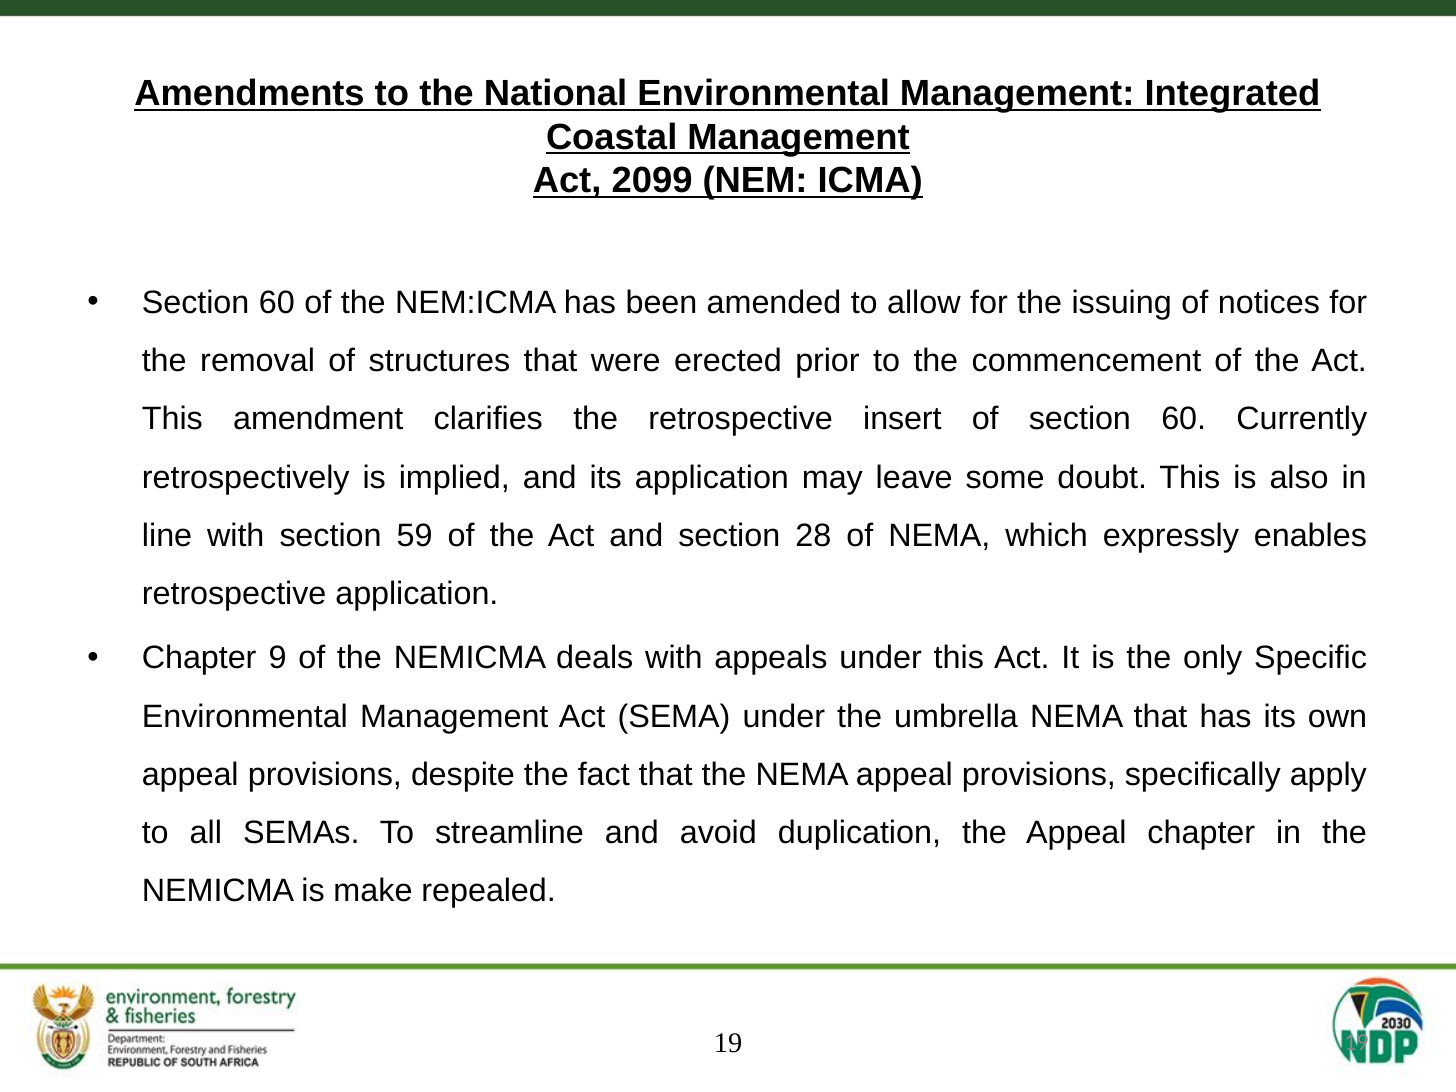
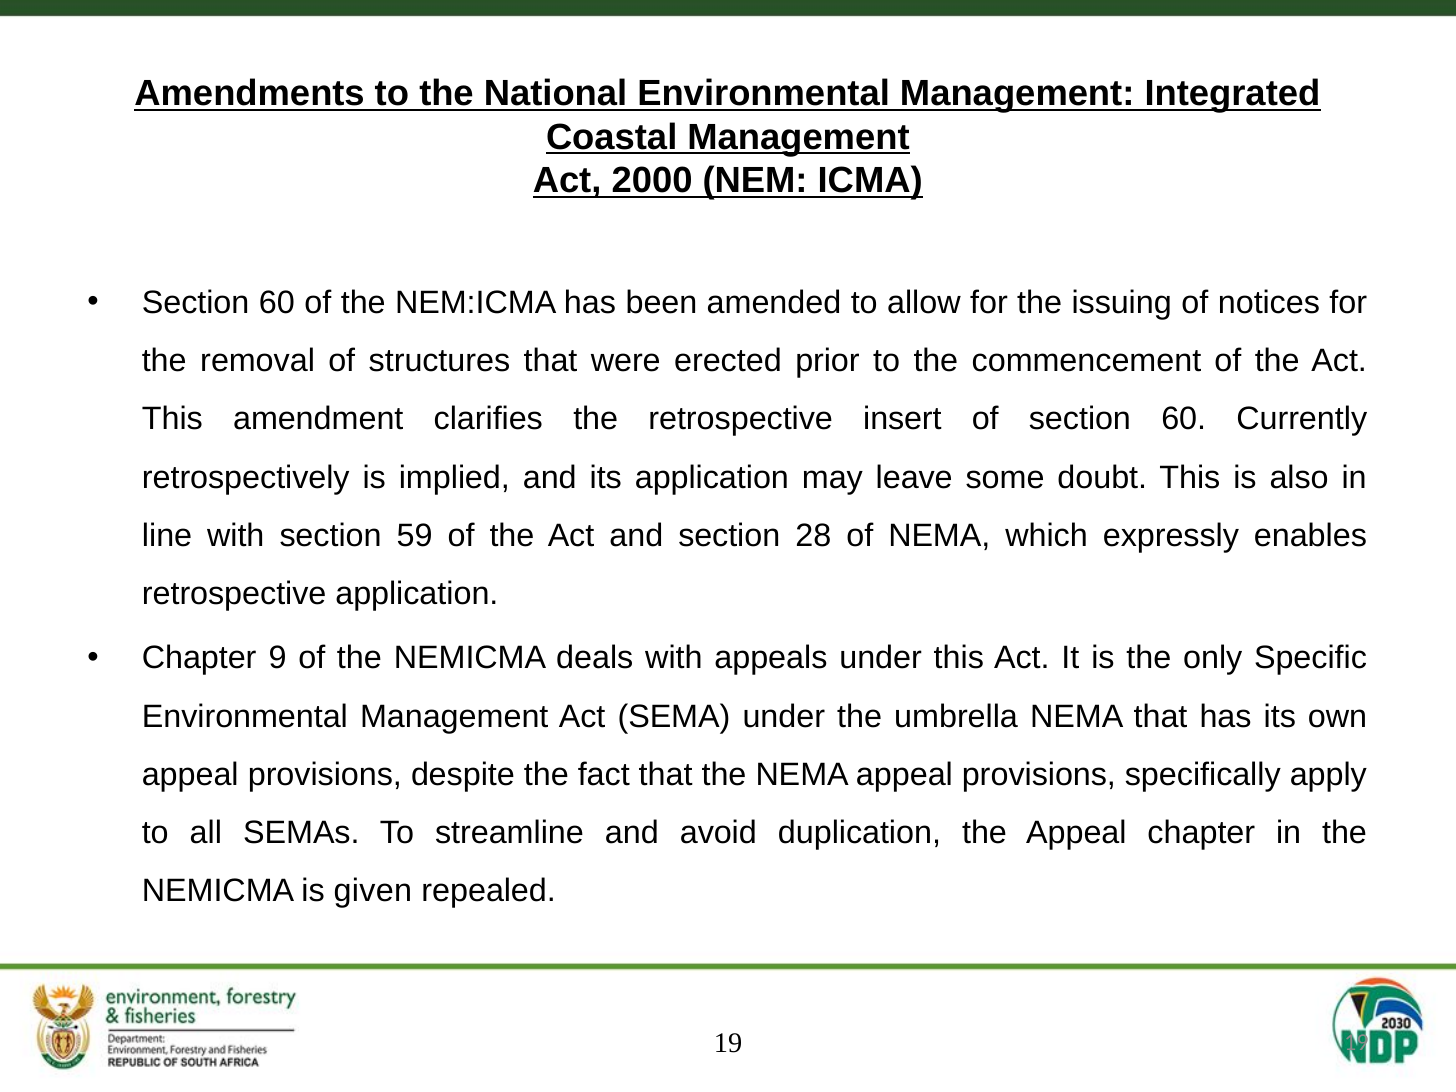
2099: 2099 -> 2000
make: make -> given
